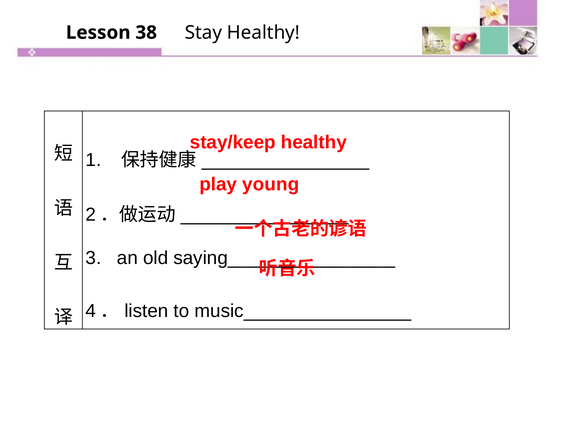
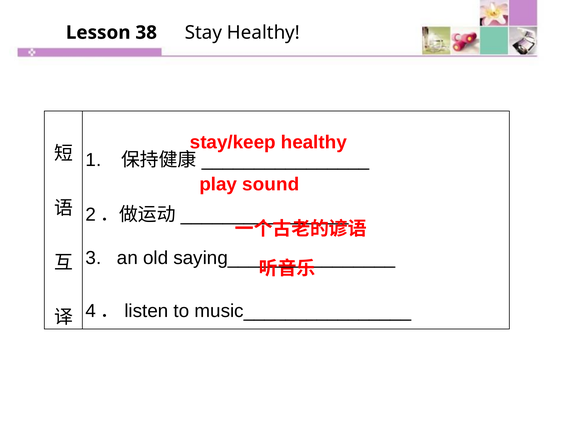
young: young -> sound
